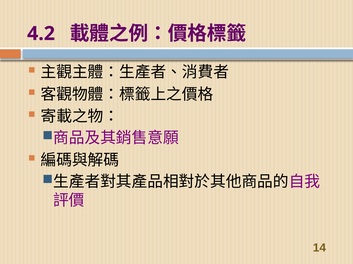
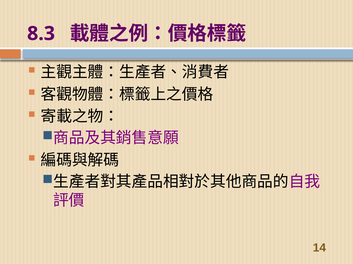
4.2: 4.2 -> 8.3
